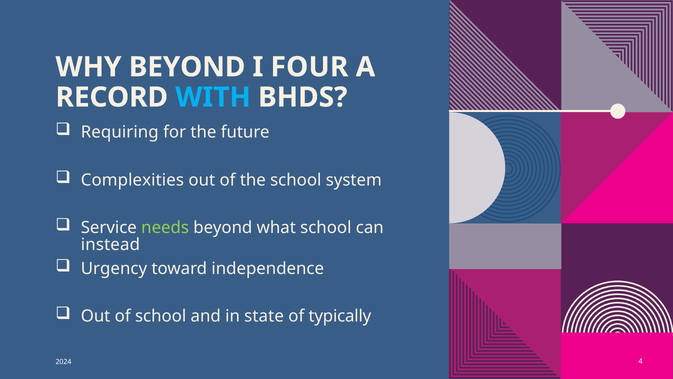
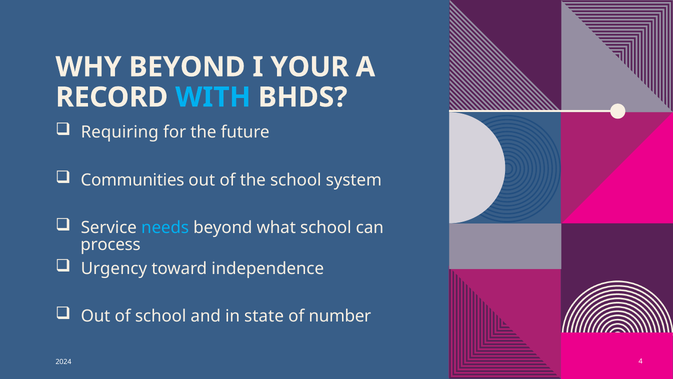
FOUR: FOUR -> YOUR
Complexities: Complexities -> Communities
needs colour: light green -> light blue
instead: instead -> process
typically: typically -> number
